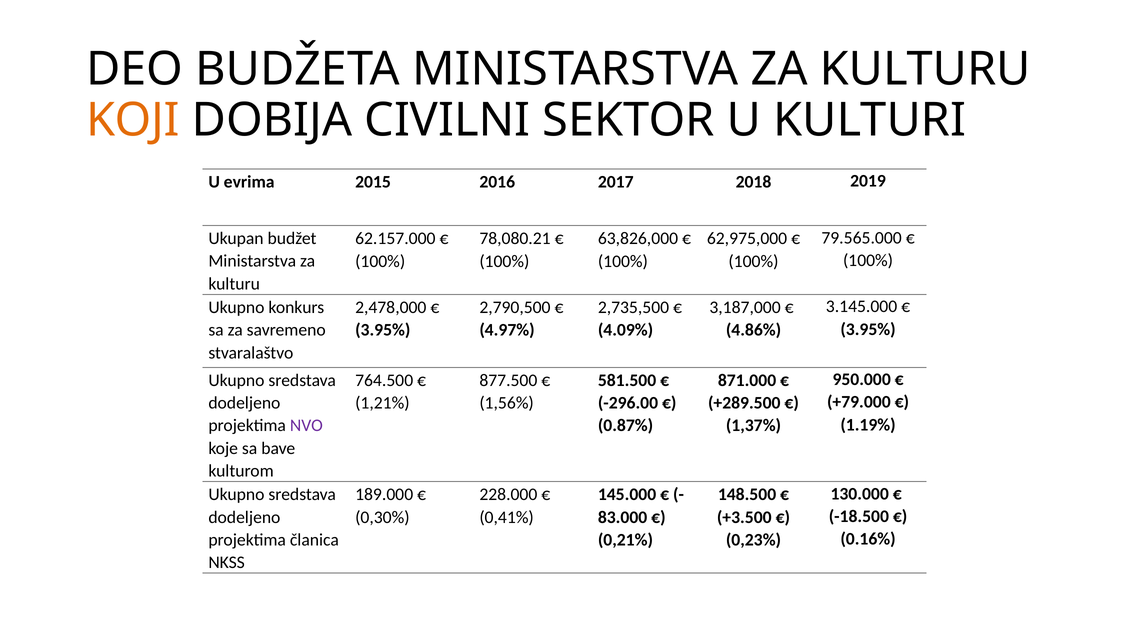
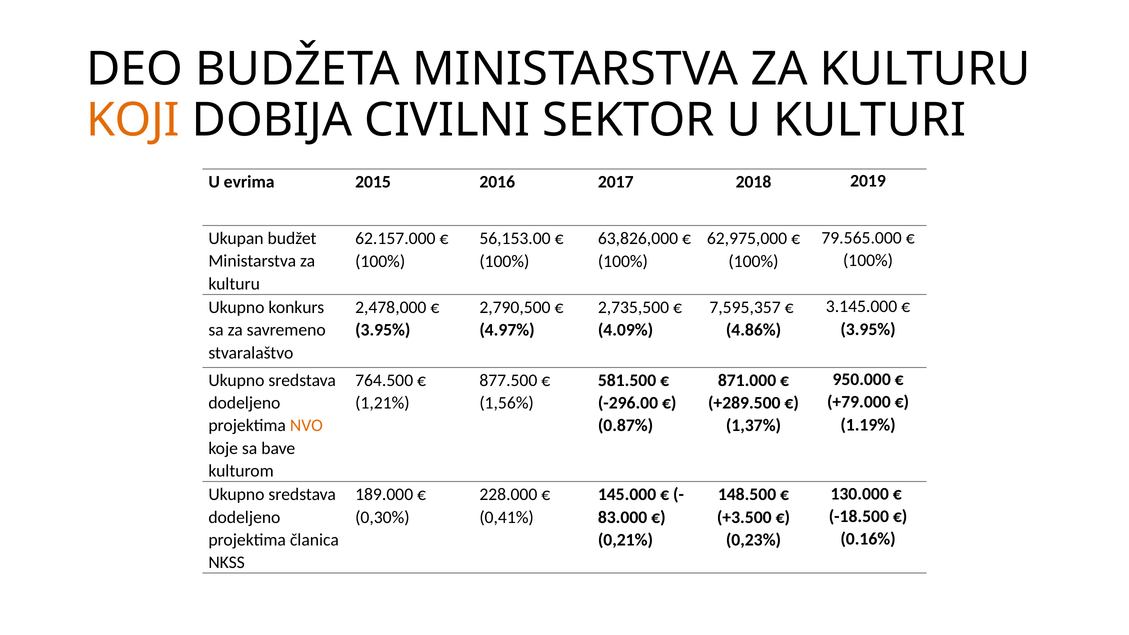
78,080.21: 78,080.21 -> 56,153.00
3,187,000: 3,187,000 -> 7,595,357
NVO colour: purple -> orange
